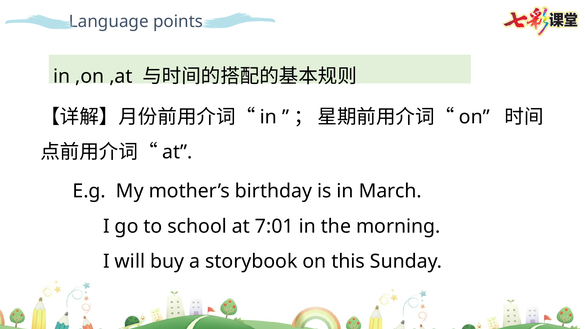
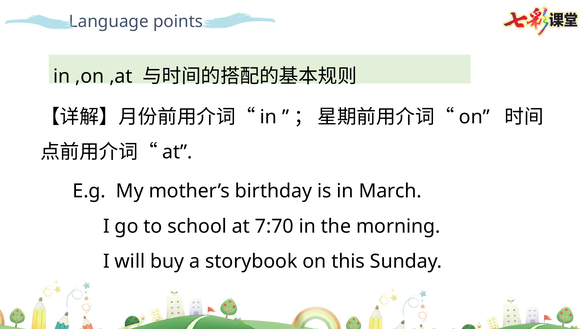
7:01: 7:01 -> 7:70
